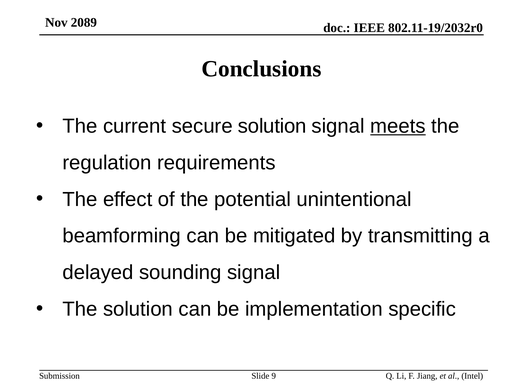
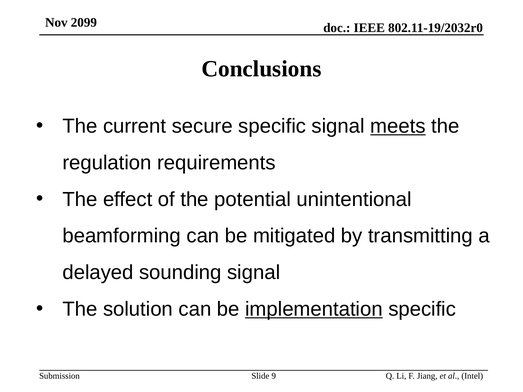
2089: 2089 -> 2099
secure solution: solution -> specific
implementation underline: none -> present
